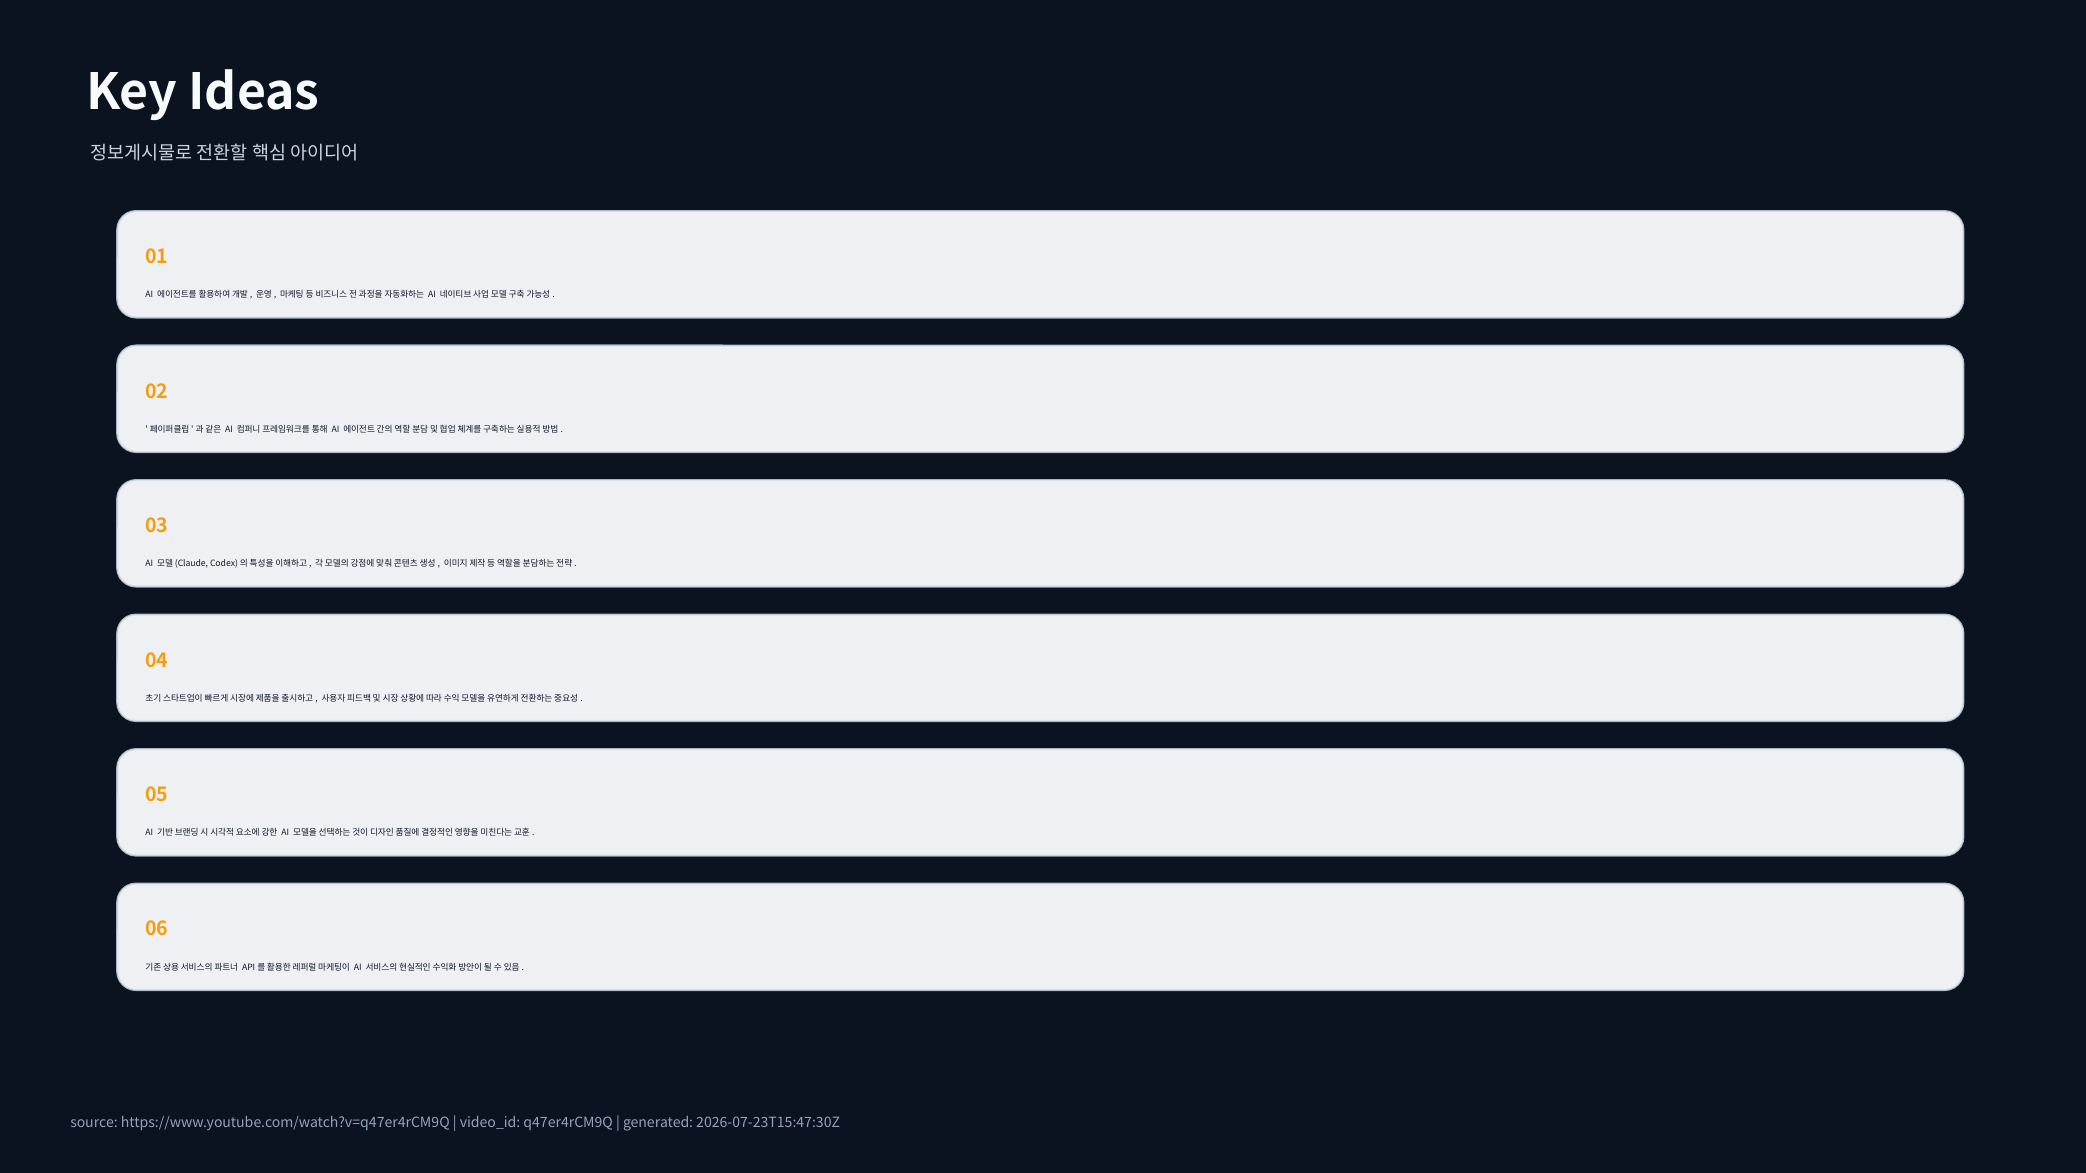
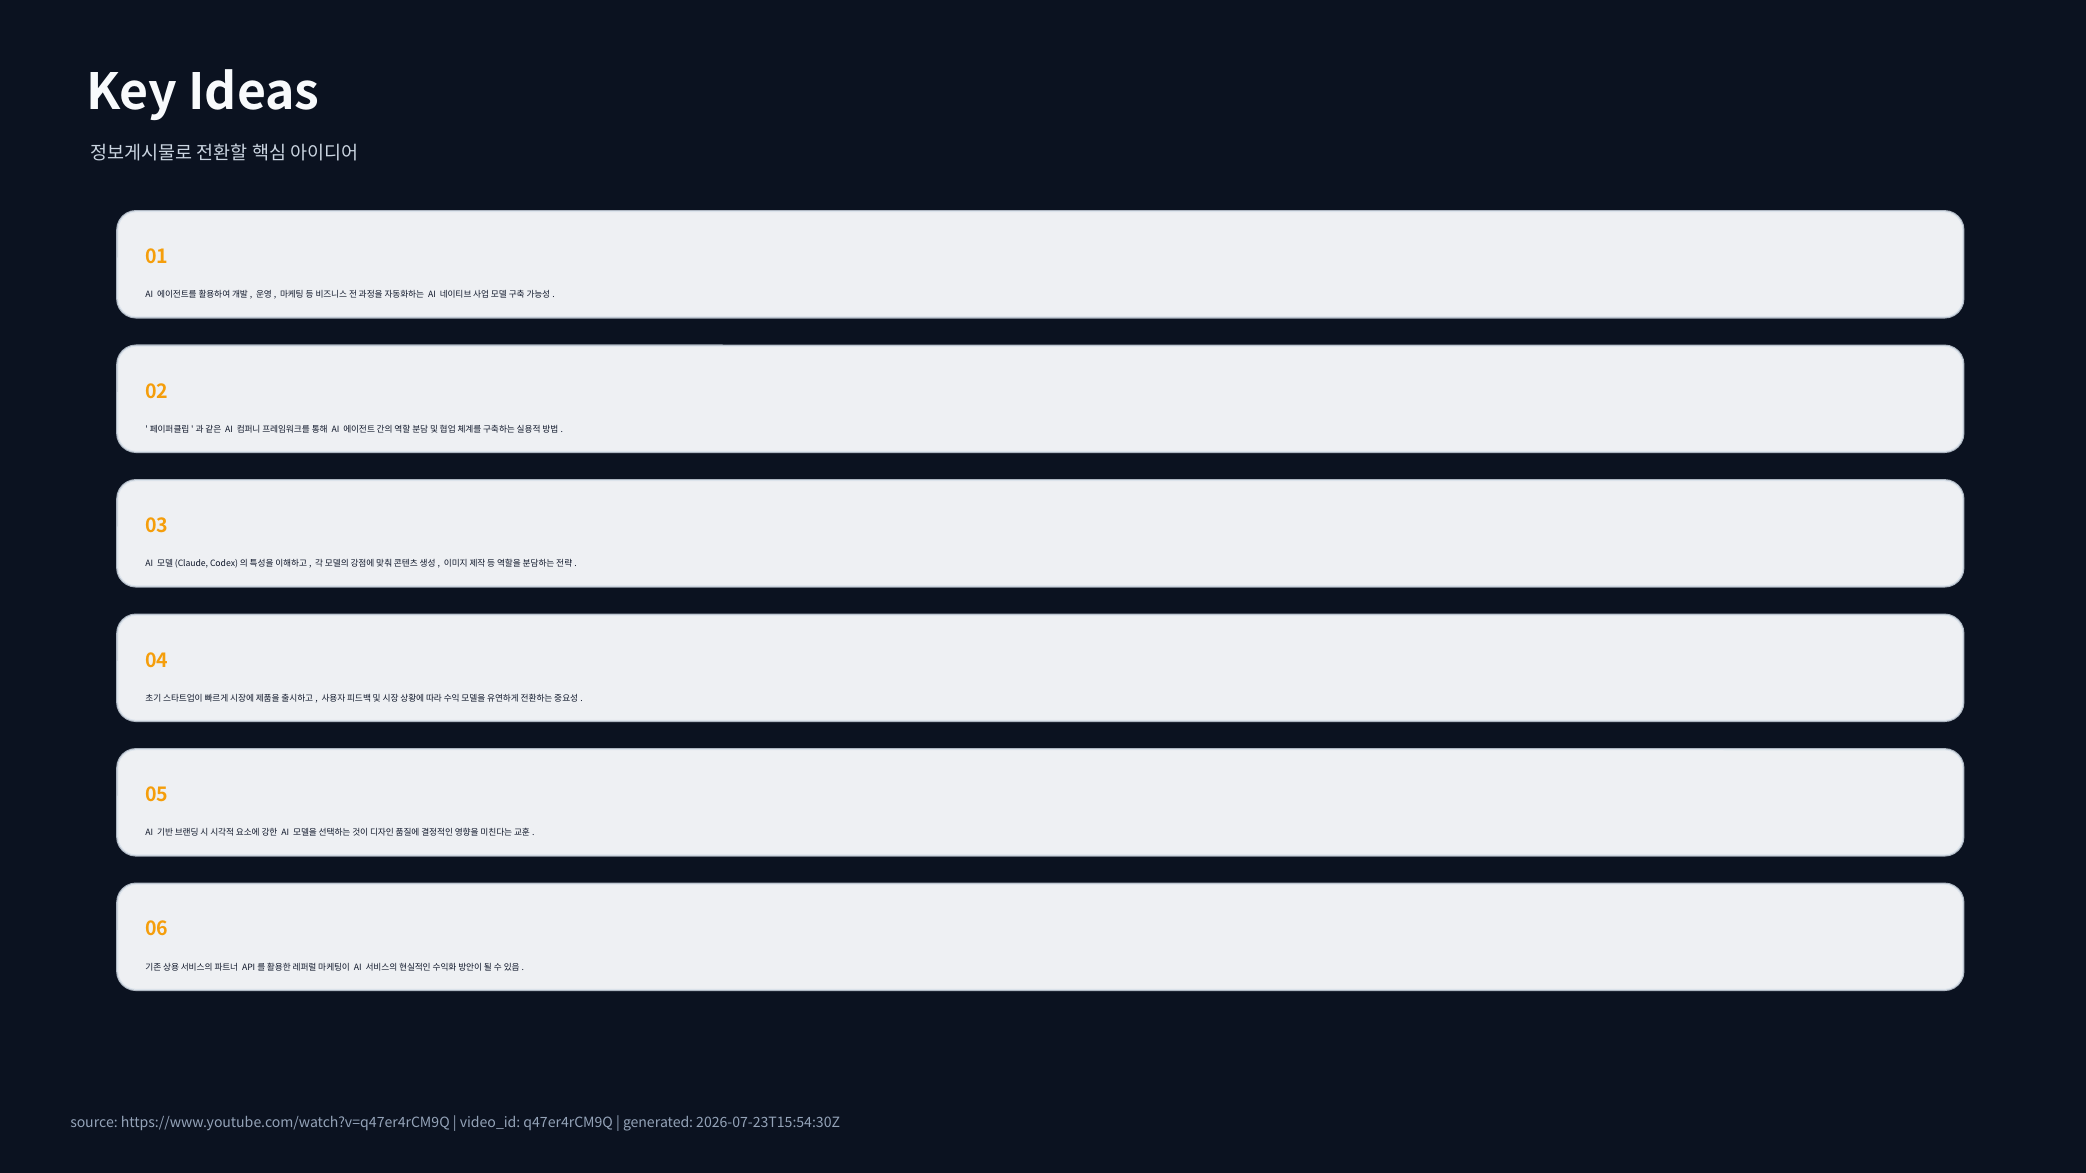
2026-07-23T15:47:30Z: 2026-07-23T15:47:30Z -> 2026-07-23T15:54:30Z
